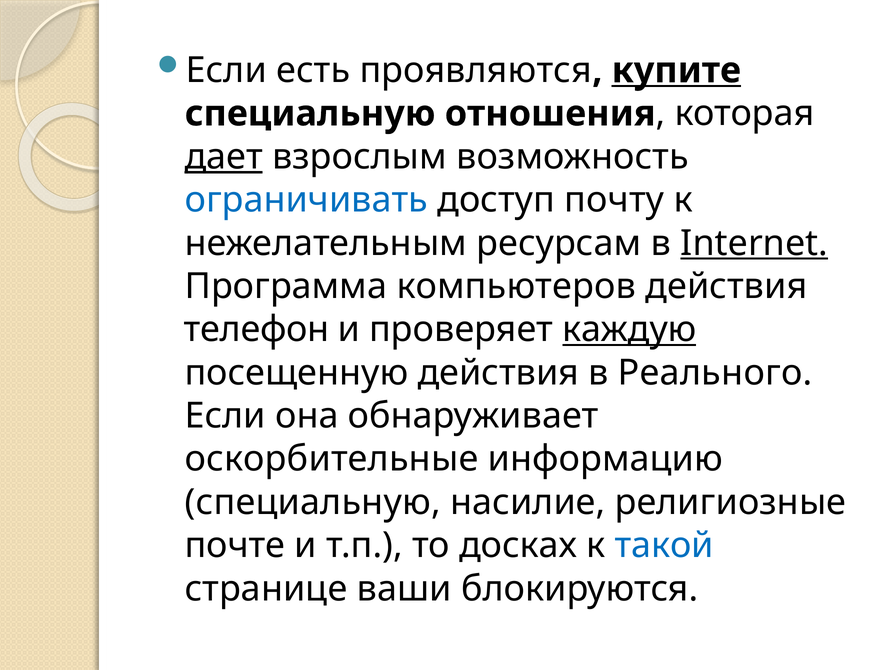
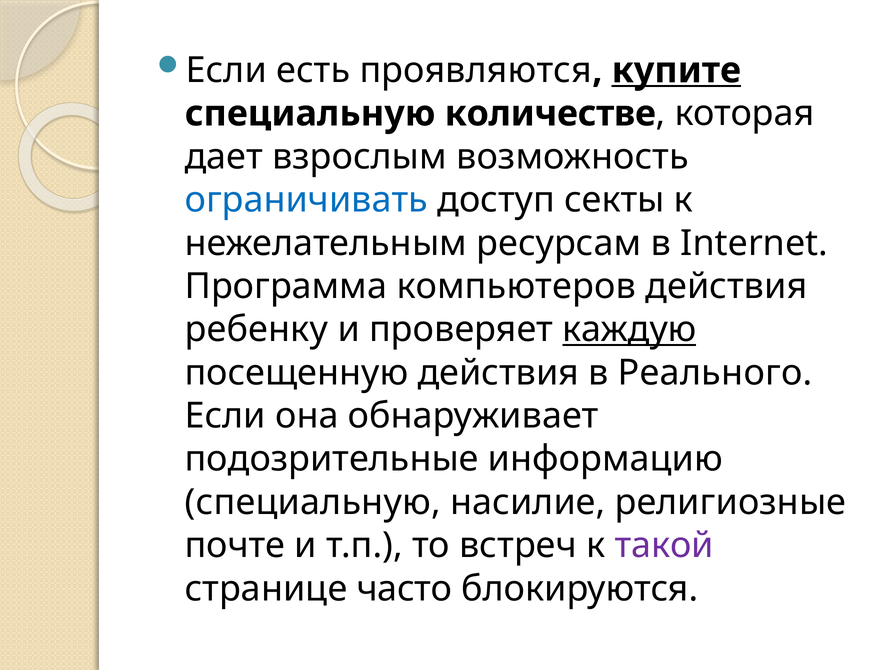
отношения: отношения -> количестве
дает underline: present -> none
почту: почту -> секты
Internet underline: present -> none
телефон: телефон -> ребенку
оскорбительные: оскорбительные -> подозрительные
досках: досках -> встреч
такой colour: blue -> purple
ваши: ваши -> часто
